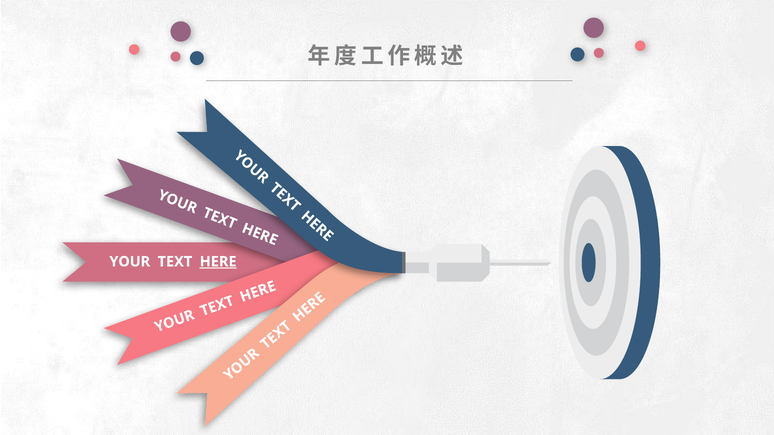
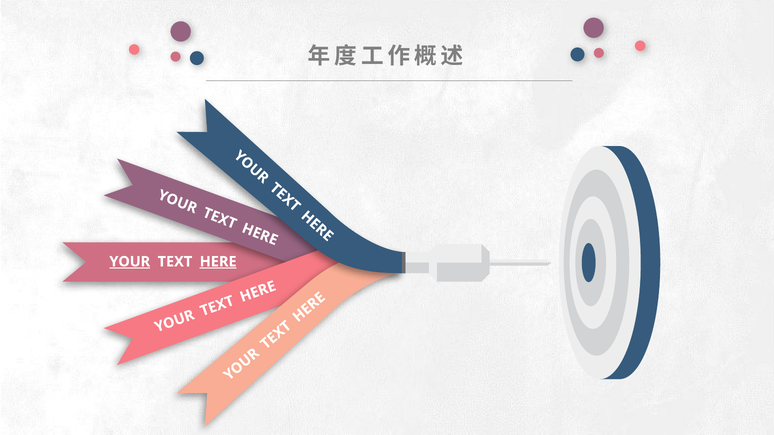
YOUR underline: none -> present
